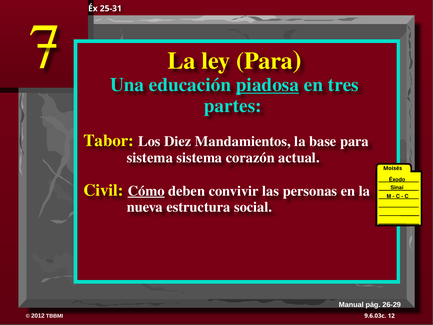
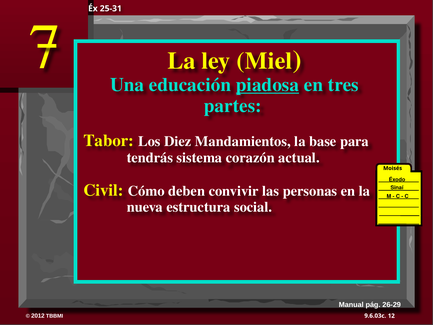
ley Para: Para -> Miel
sistema at (150, 158): sistema -> tendrás
Cómo underline: present -> none
